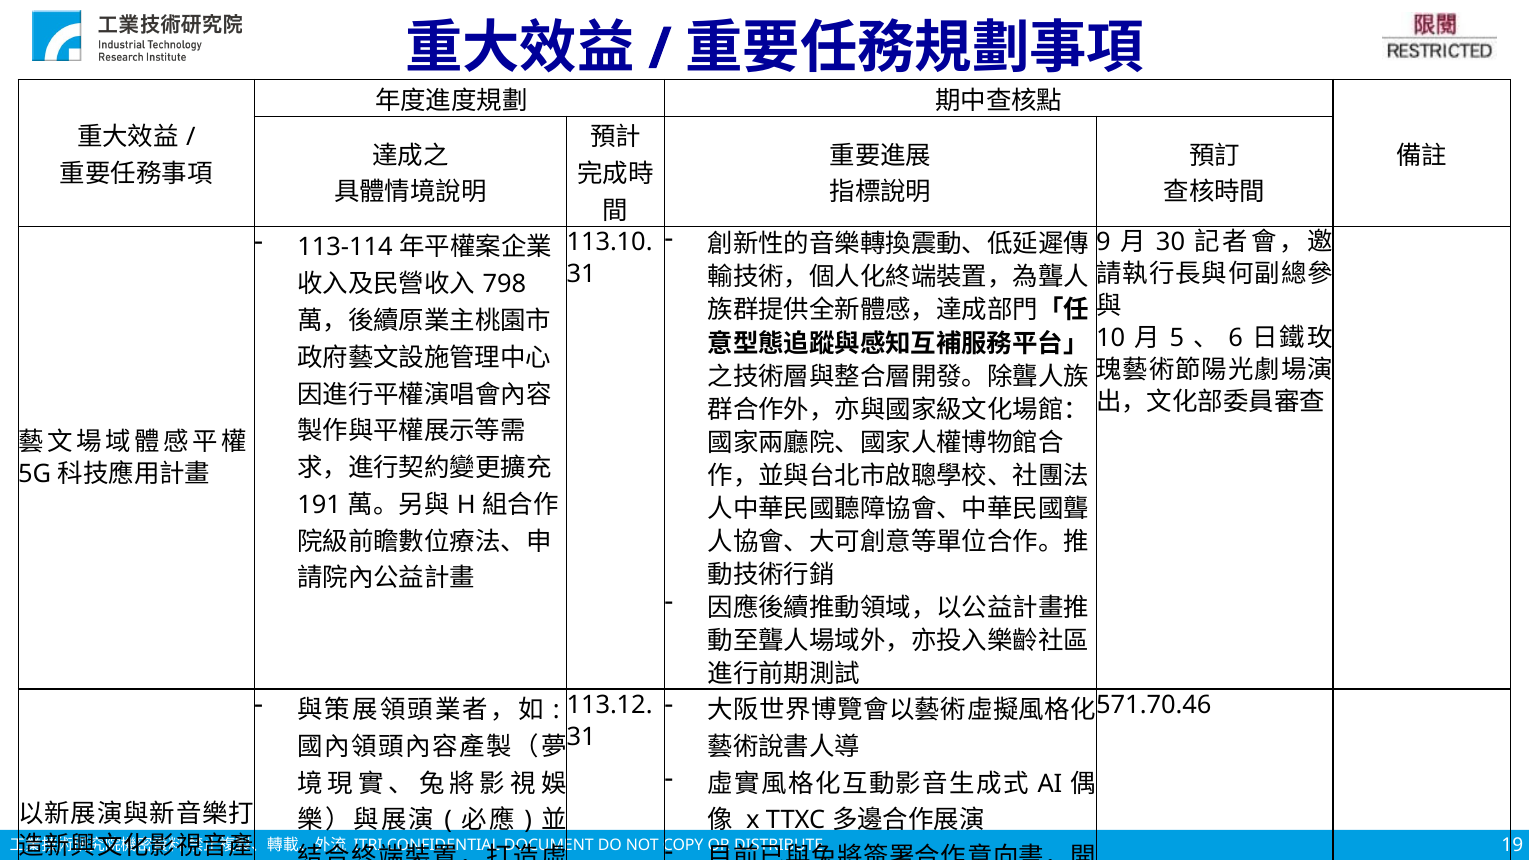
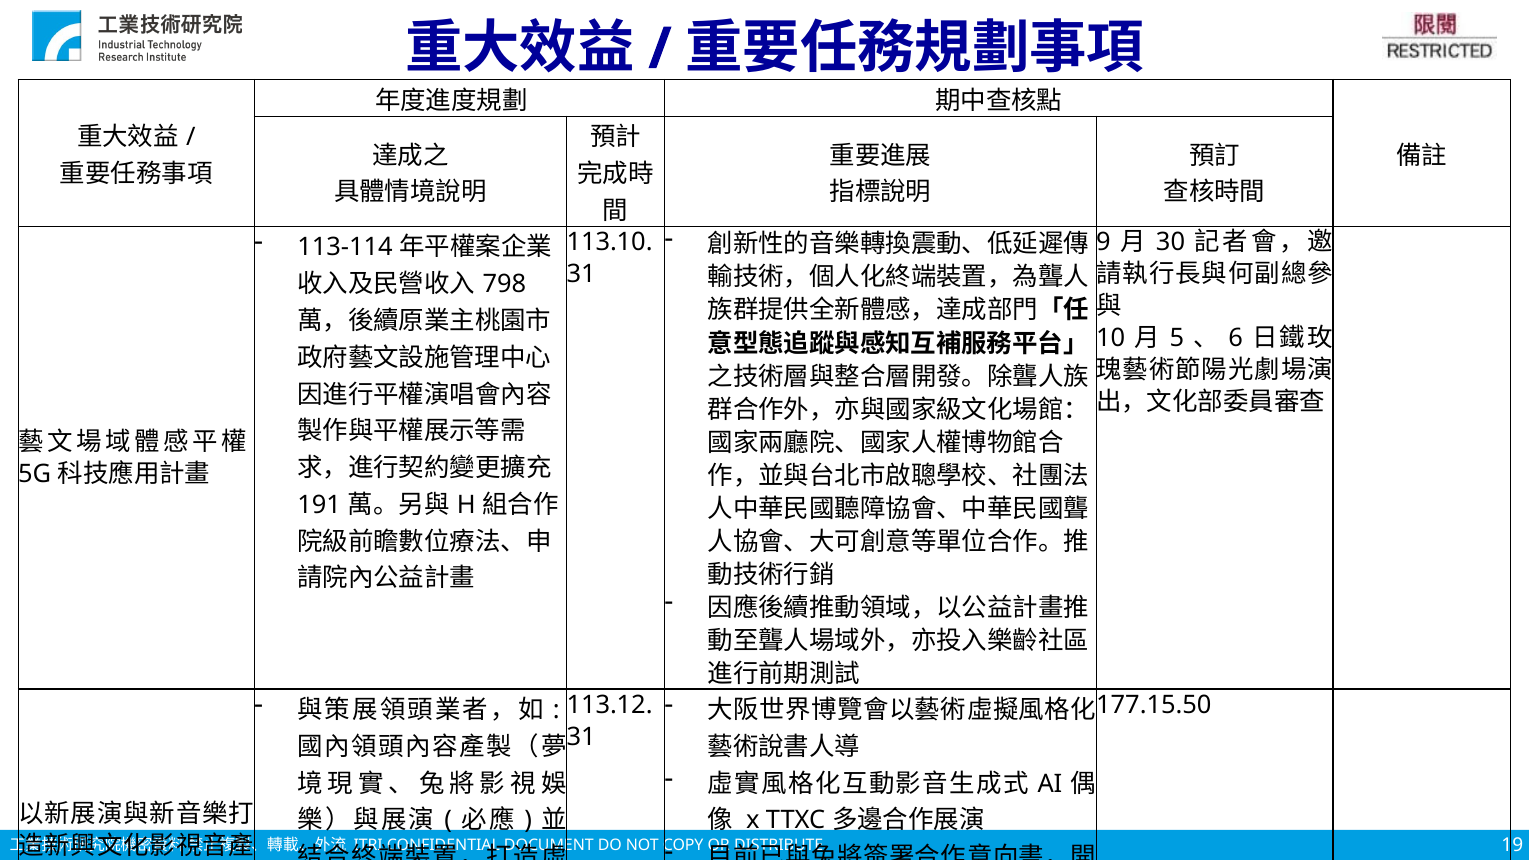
571.70.46: 571.70.46 -> 177.15.50
